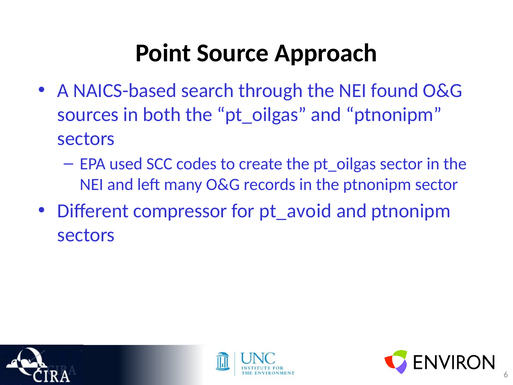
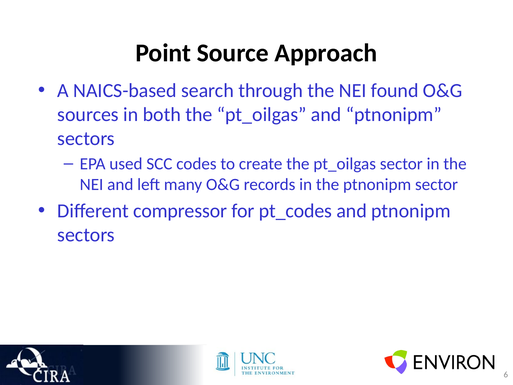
pt_avoid: pt_avoid -> pt_codes
